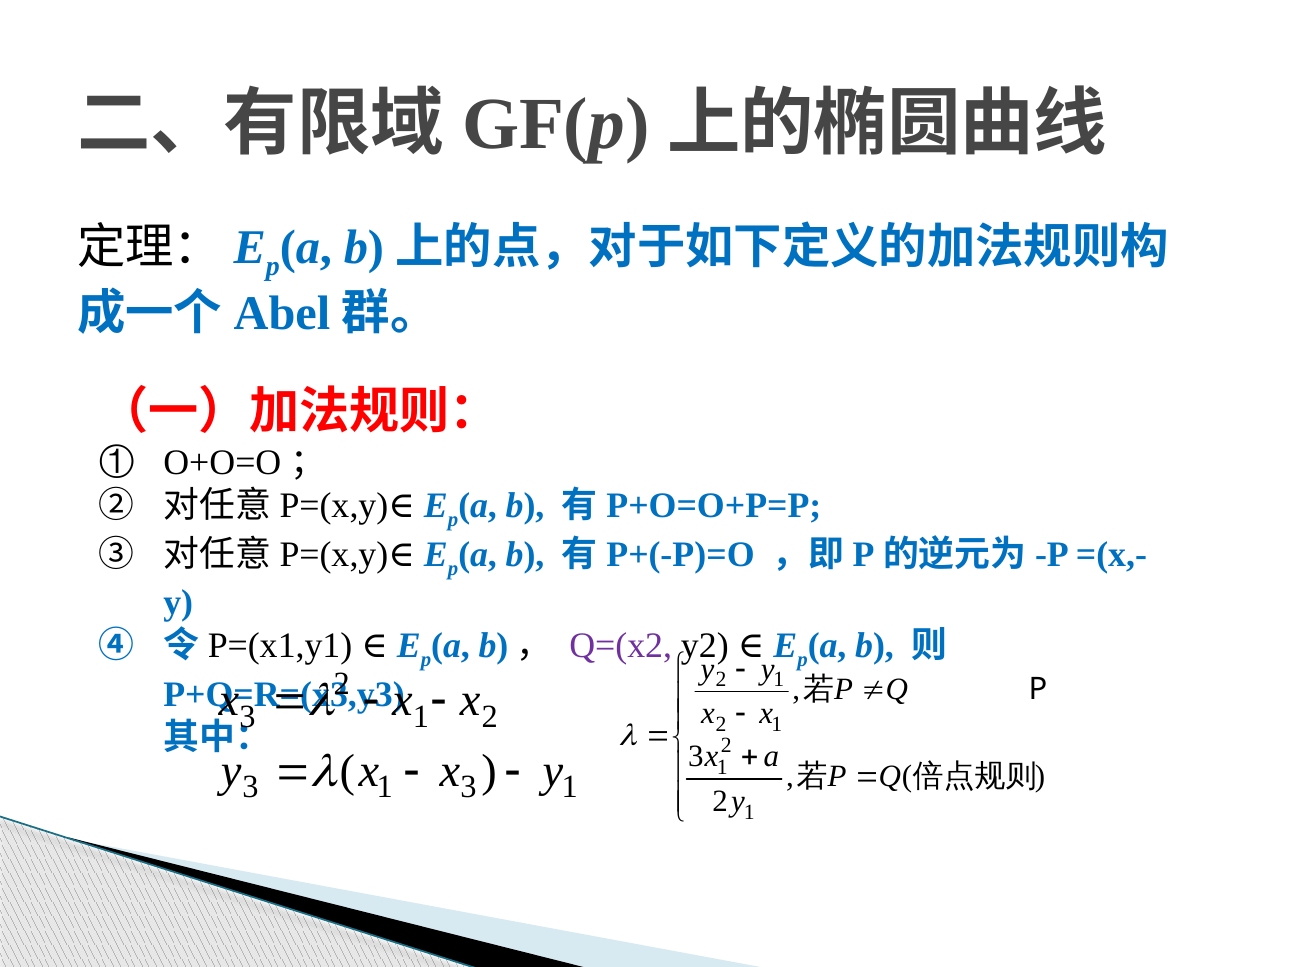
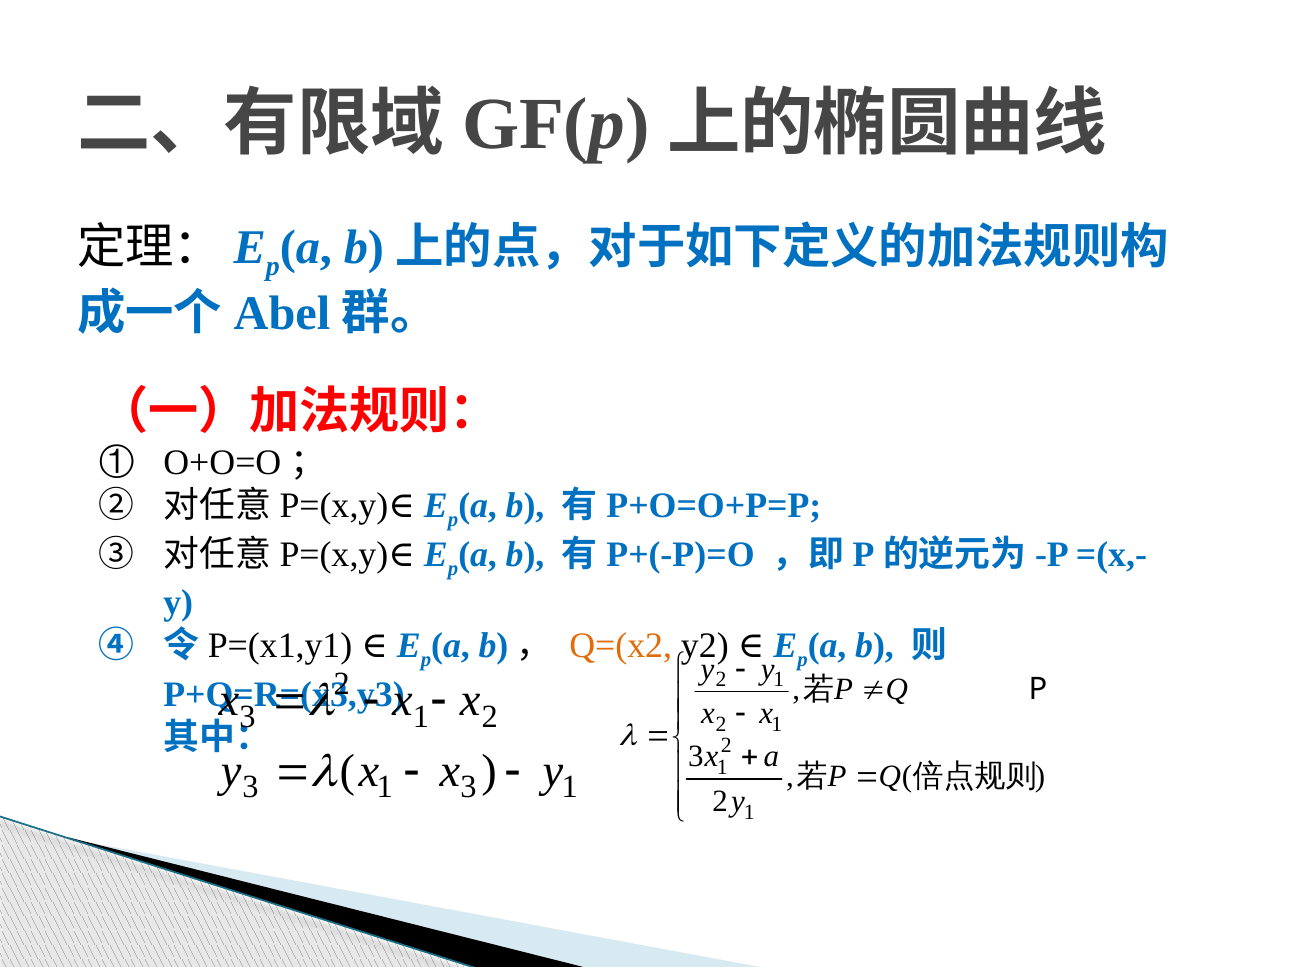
Q=(x2 colour: purple -> orange
